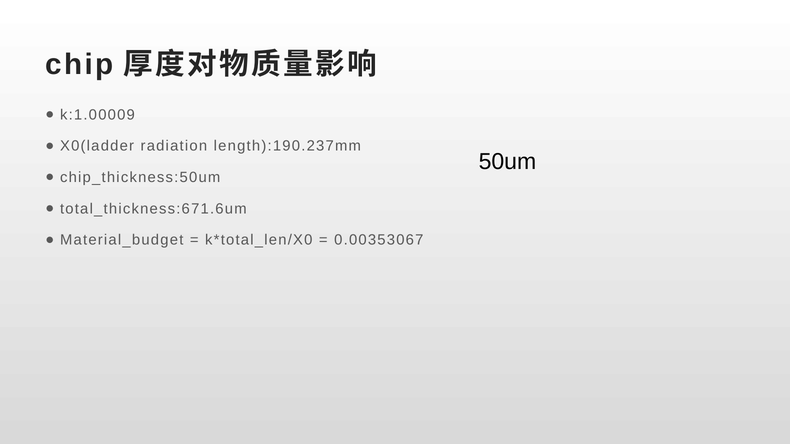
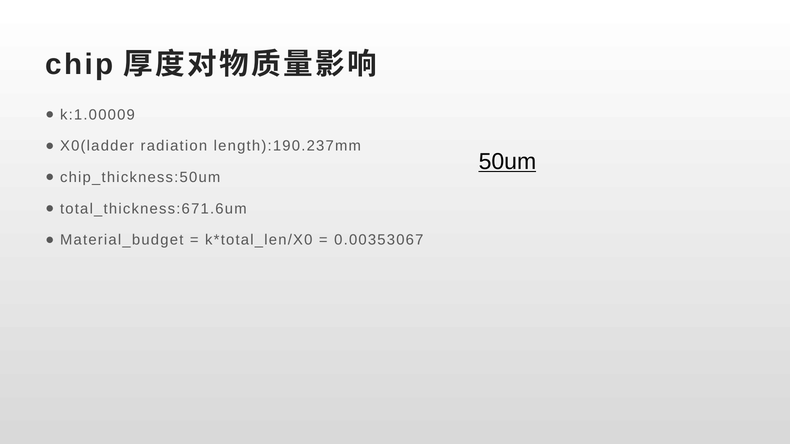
50um underline: none -> present
